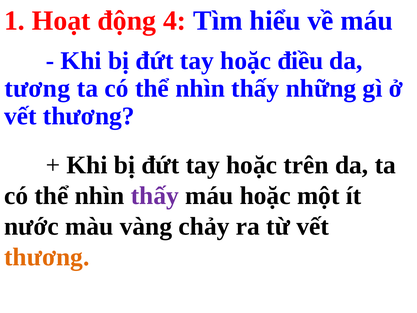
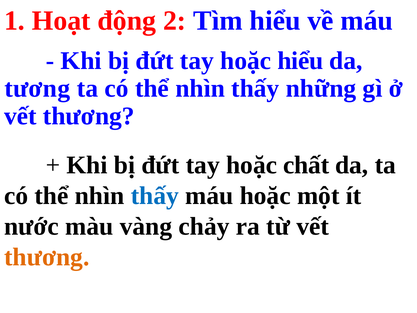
4: 4 -> 2
hoặc điều: điều -> hiểu
trên: trên -> chất
thấy at (155, 196) colour: purple -> blue
